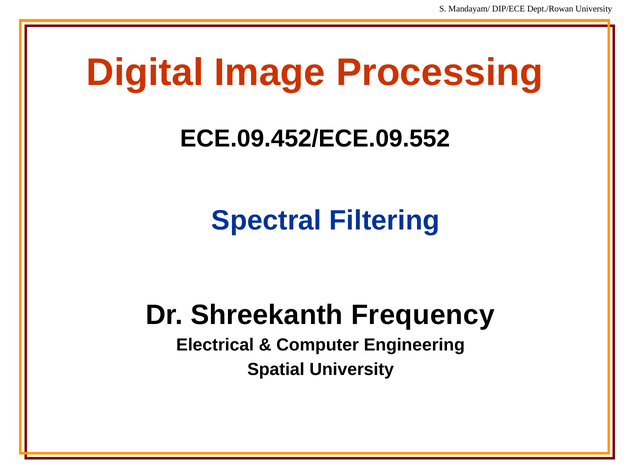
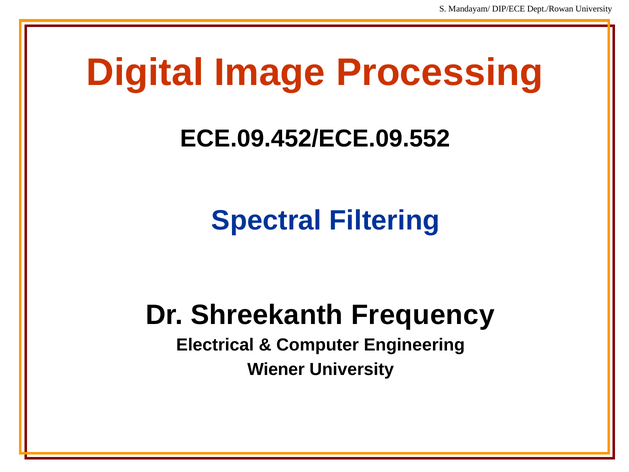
Spatial: Spatial -> Wiener
